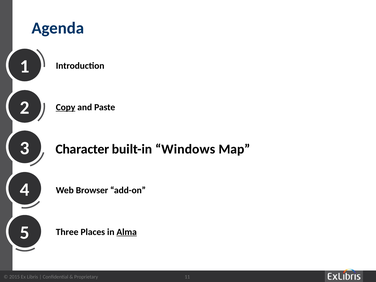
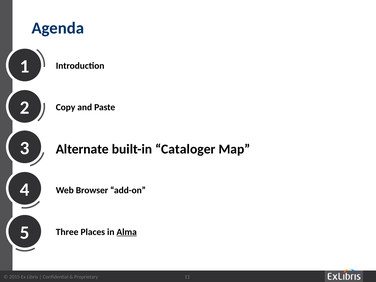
Copy underline: present -> none
Character: Character -> Alternate
Windows: Windows -> Cataloger
